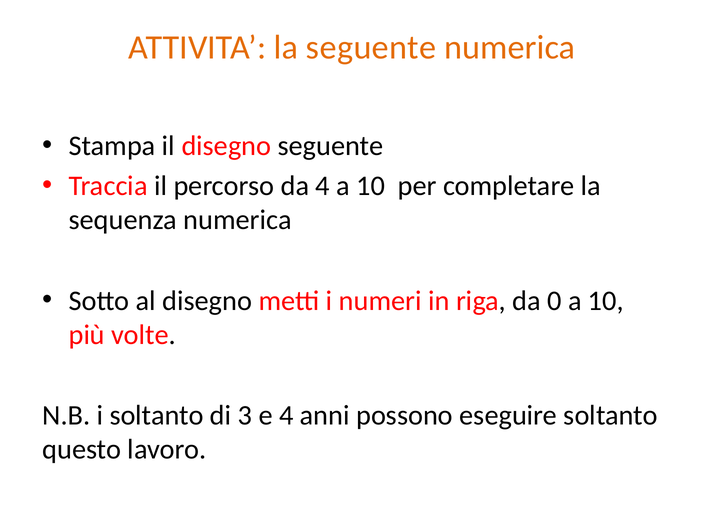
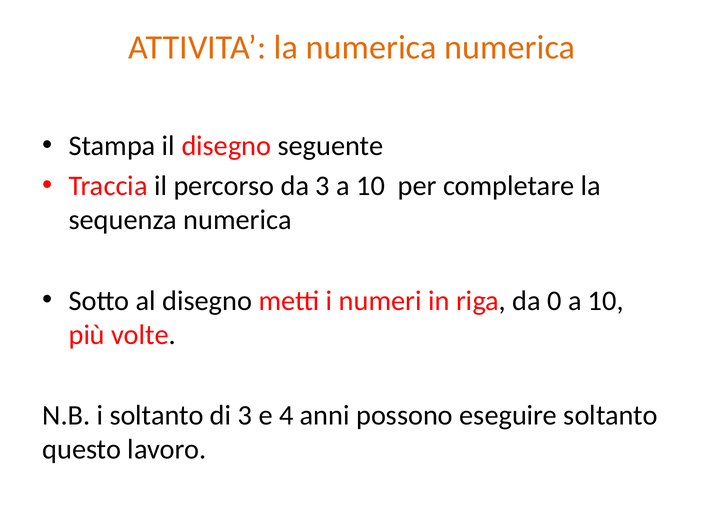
la seguente: seguente -> numerica
da 4: 4 -> 3
